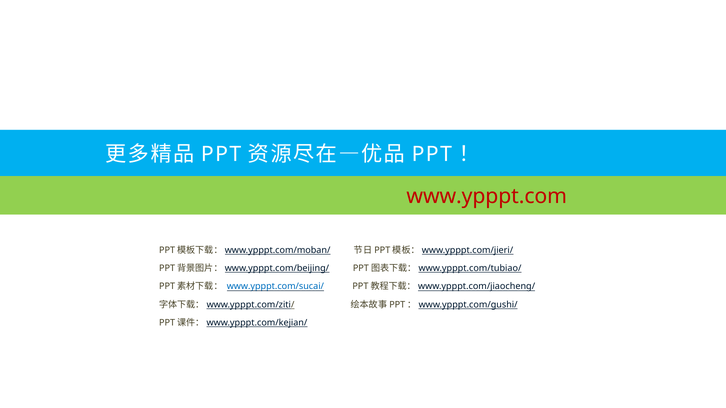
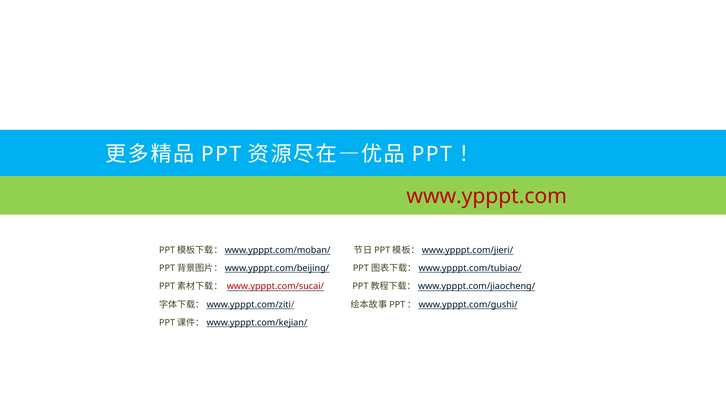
www.ypppt.com/sucai/ colour: blue -> red
